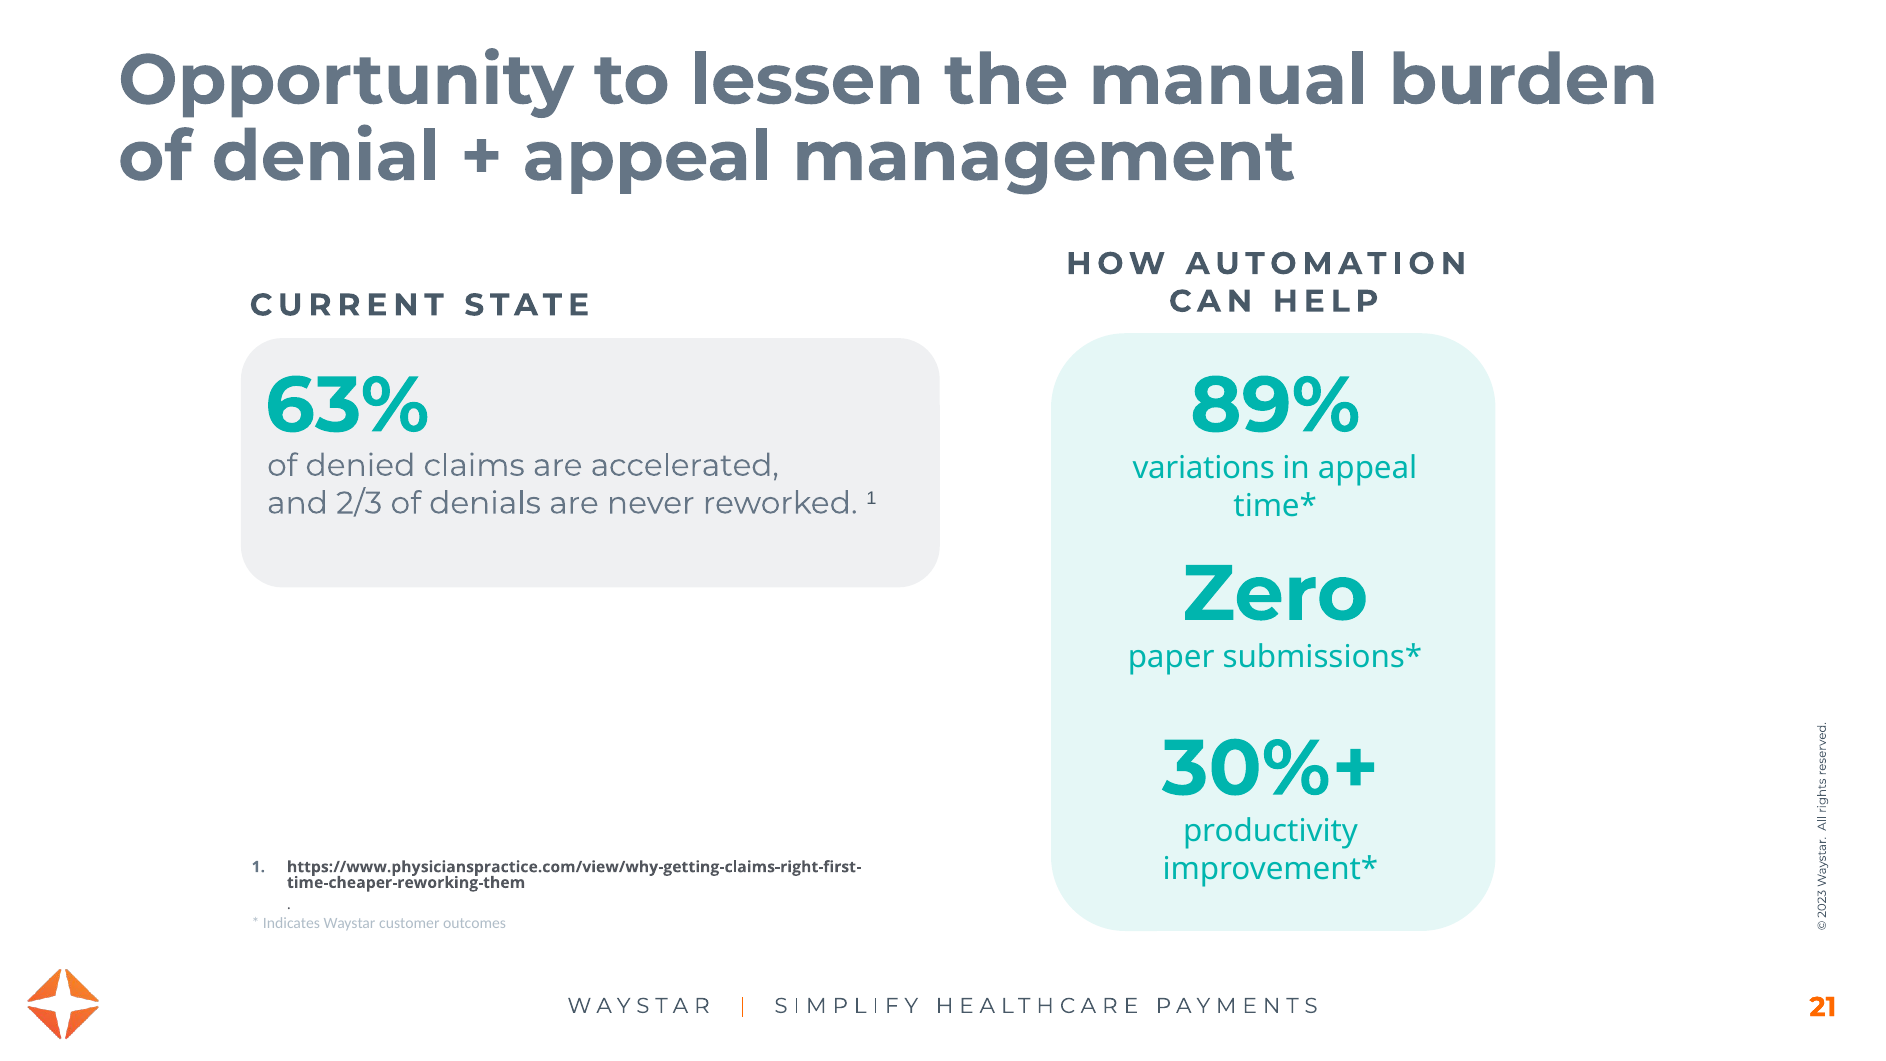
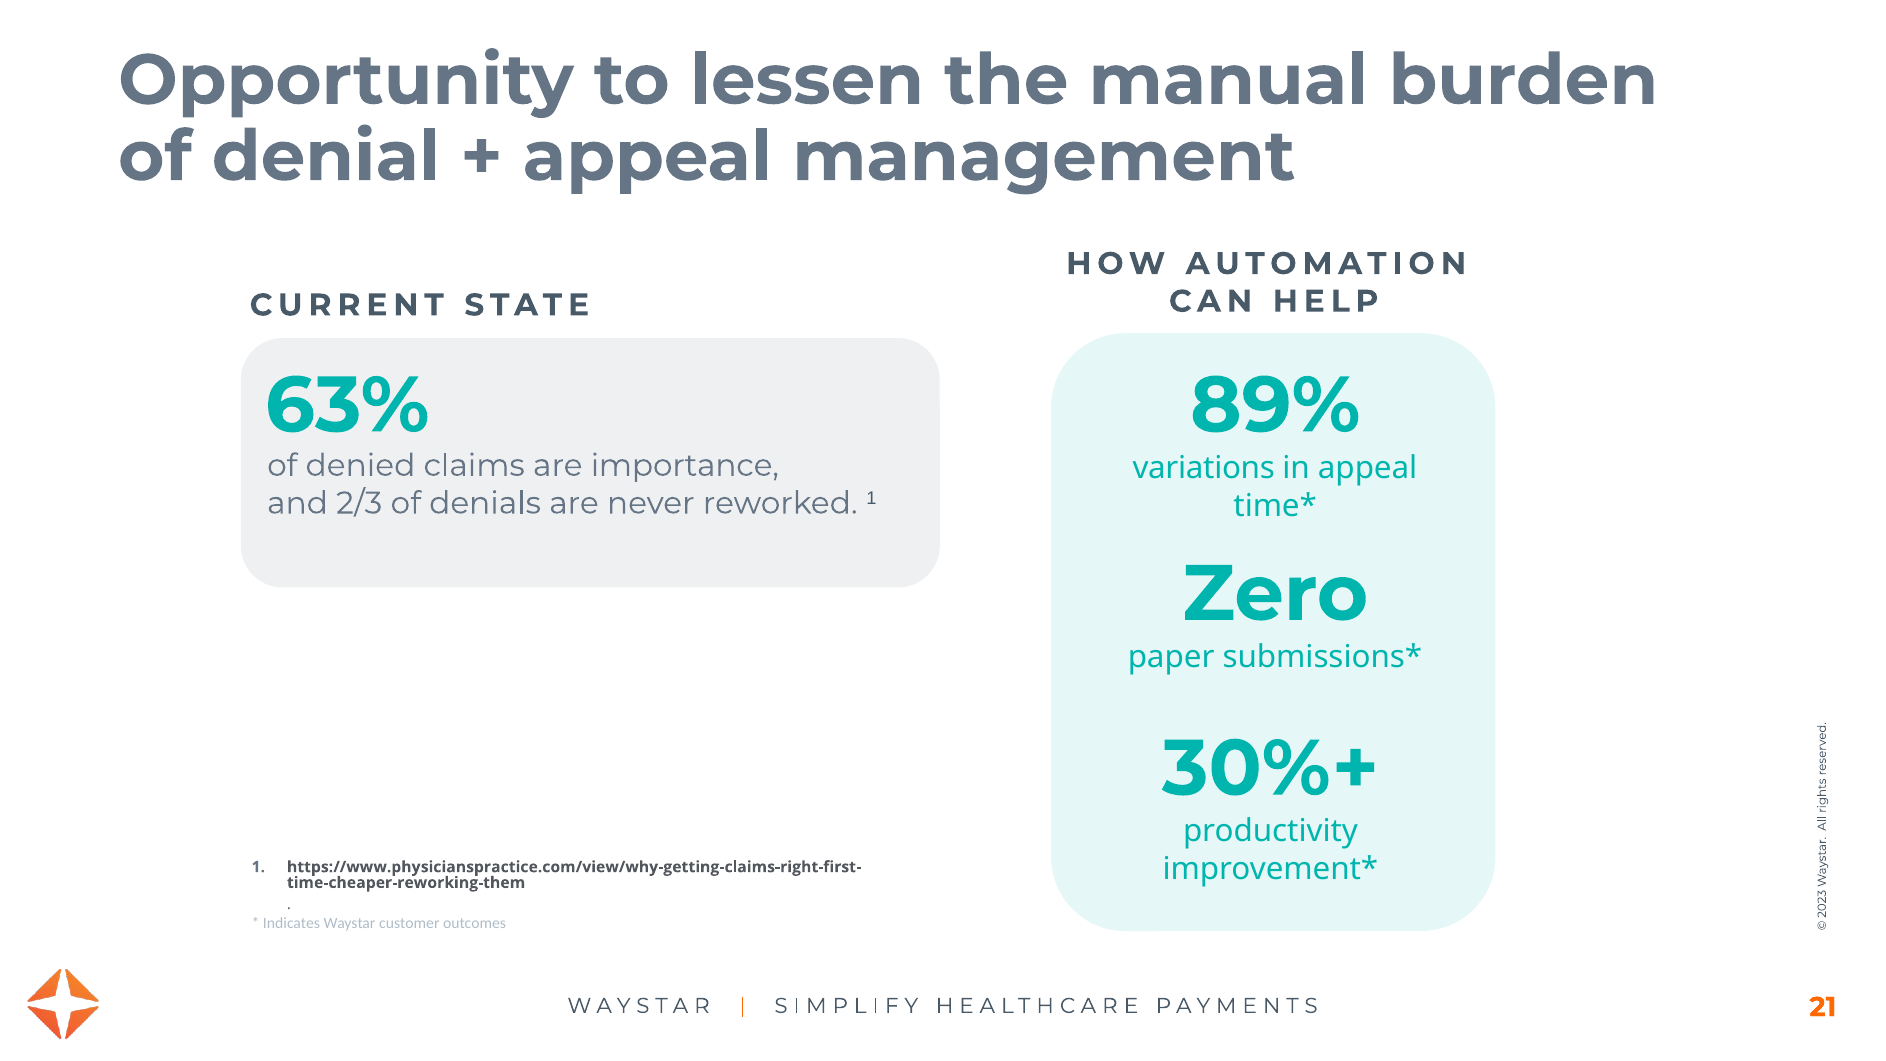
accelerated: accelerated -> importance
